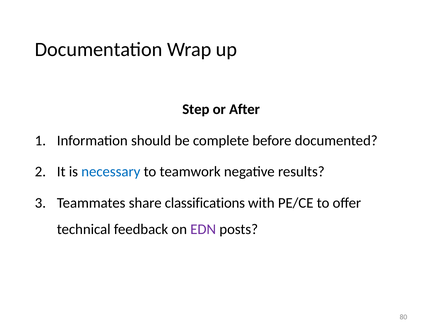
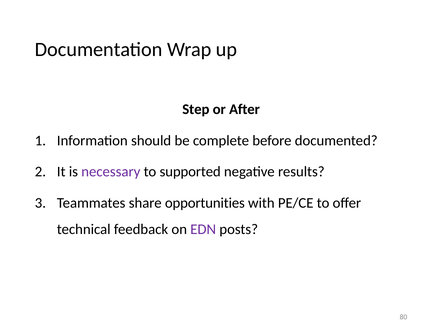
necessary colour: blue -> purple
teamwork: teamwork -> supported
classifications: classifications -> opportunities
